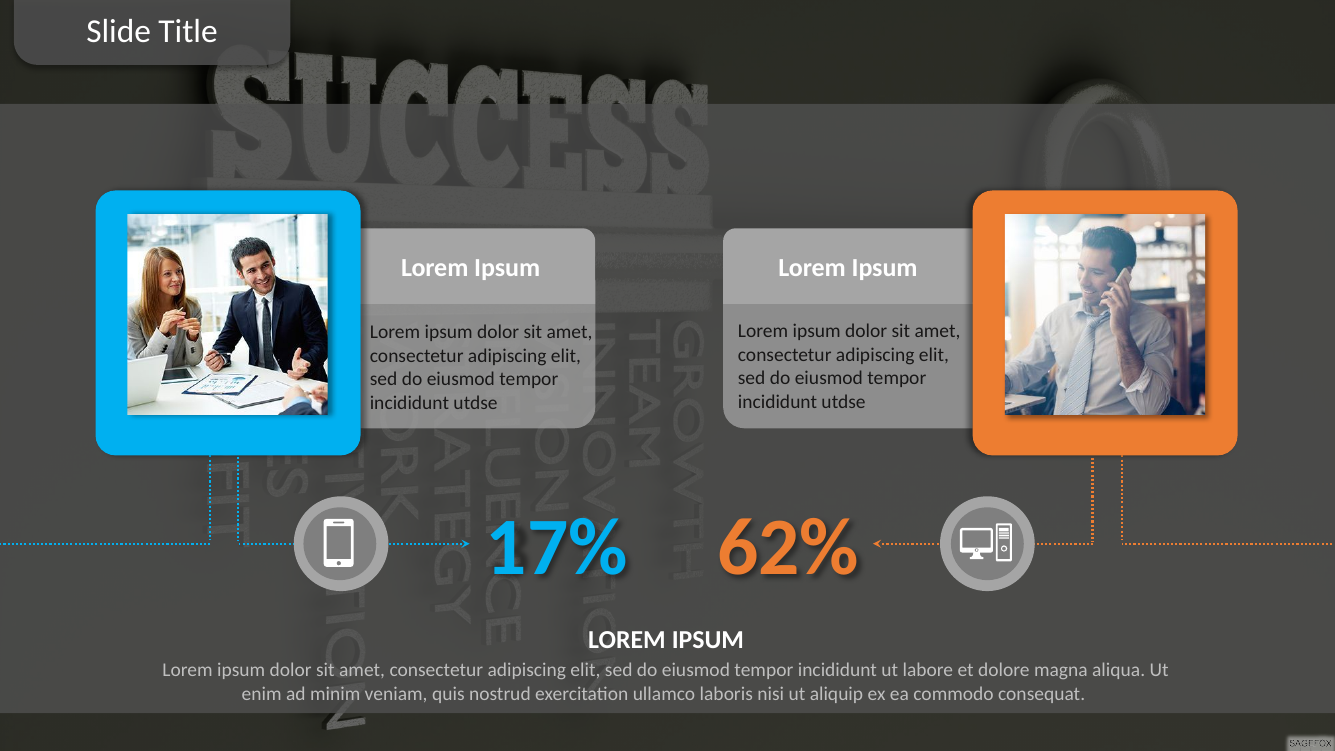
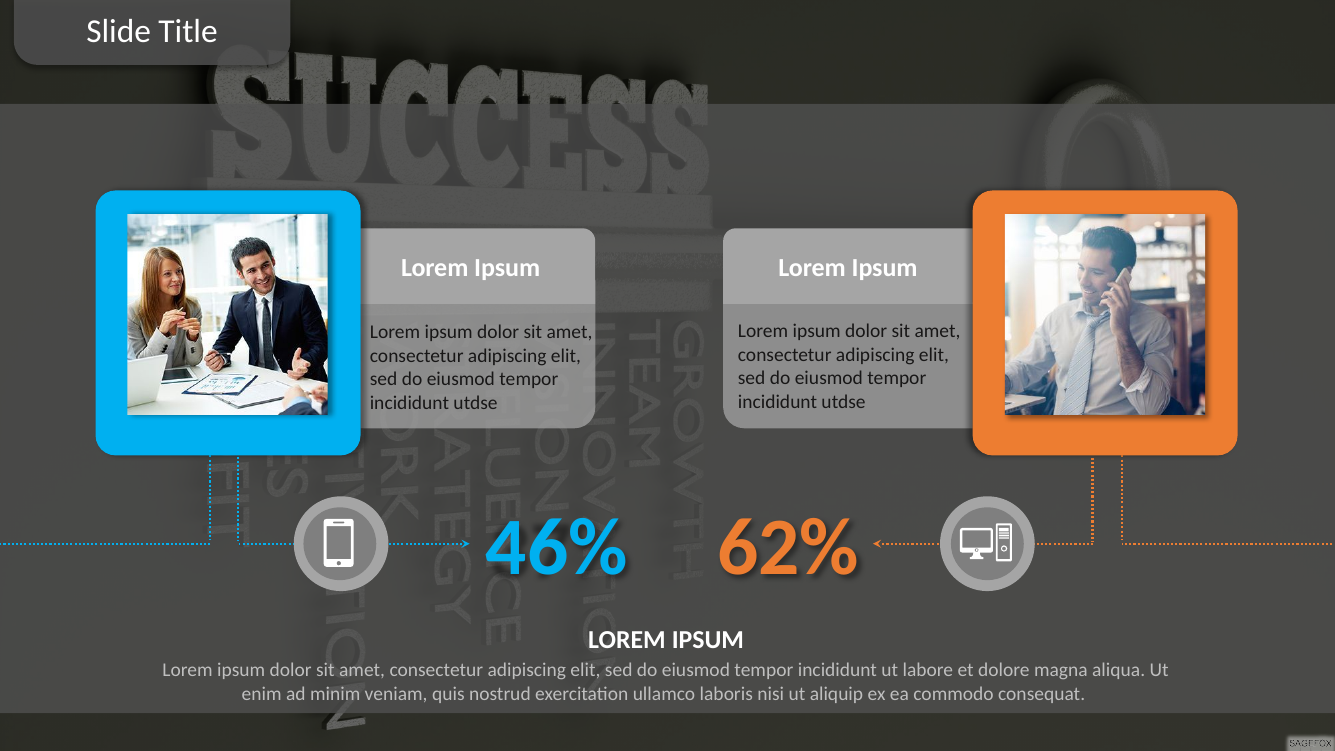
17%: 17% -> 46%
